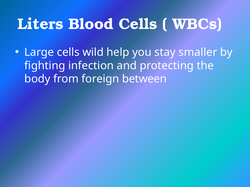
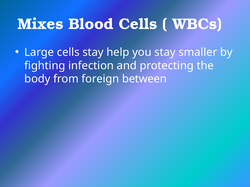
Liters: Liters -> Mixes
cells wild: wild -> stay
